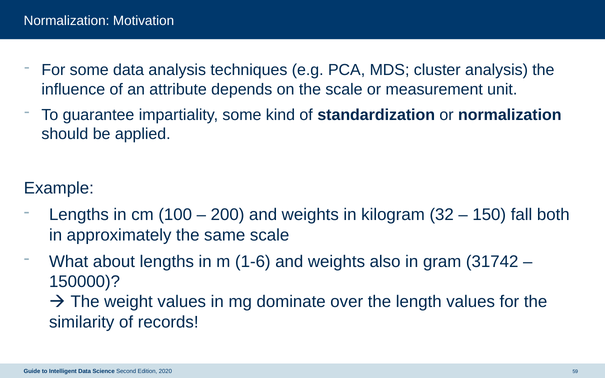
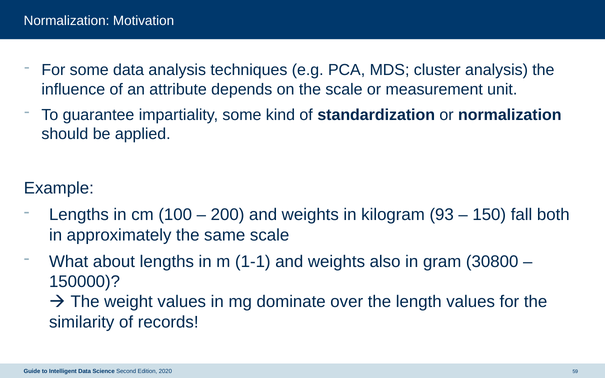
32: 32 -> 93
1-6: 1-6 -> 1-1
31742: 31742 -> 30800
